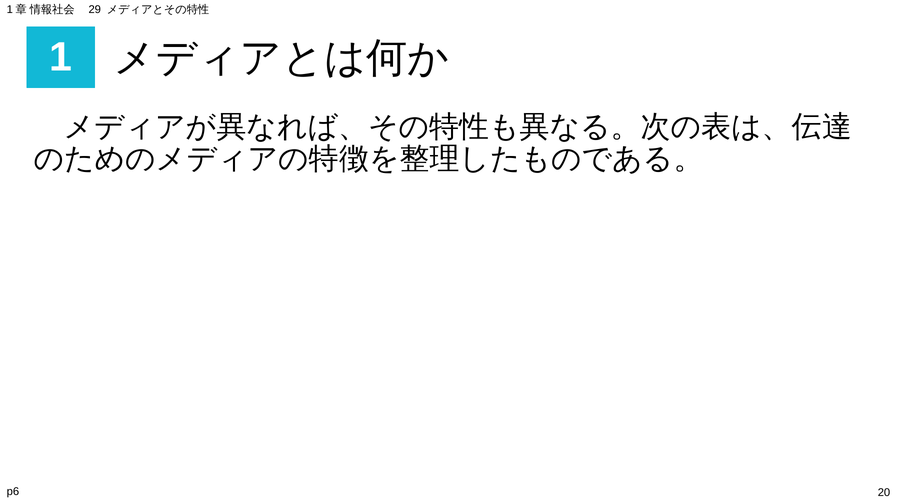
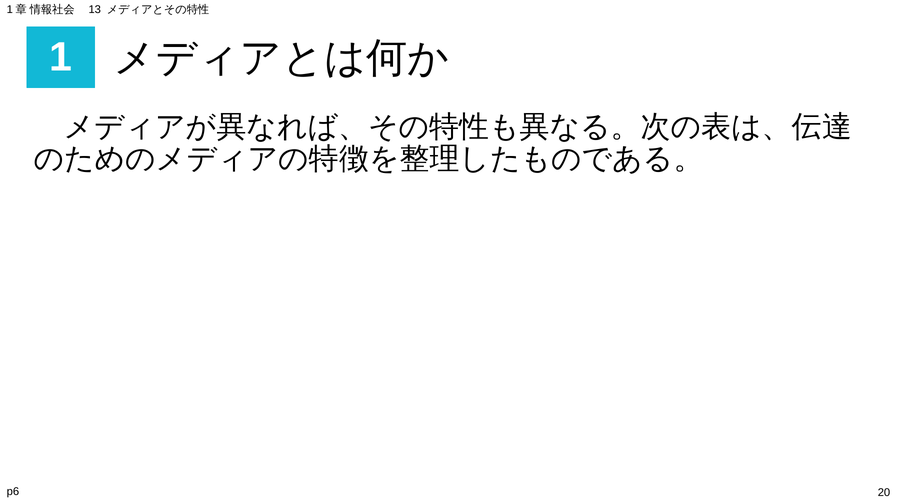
29: 29 -> 13
